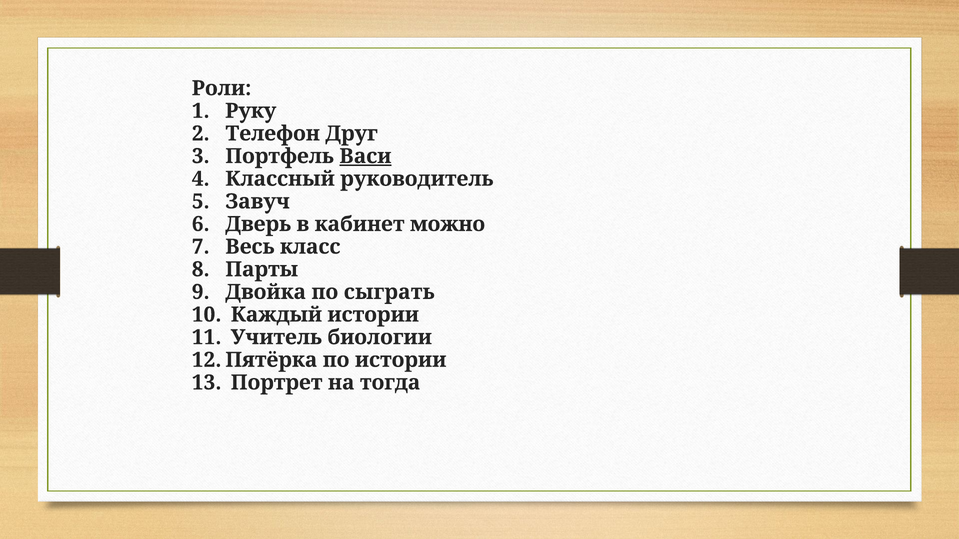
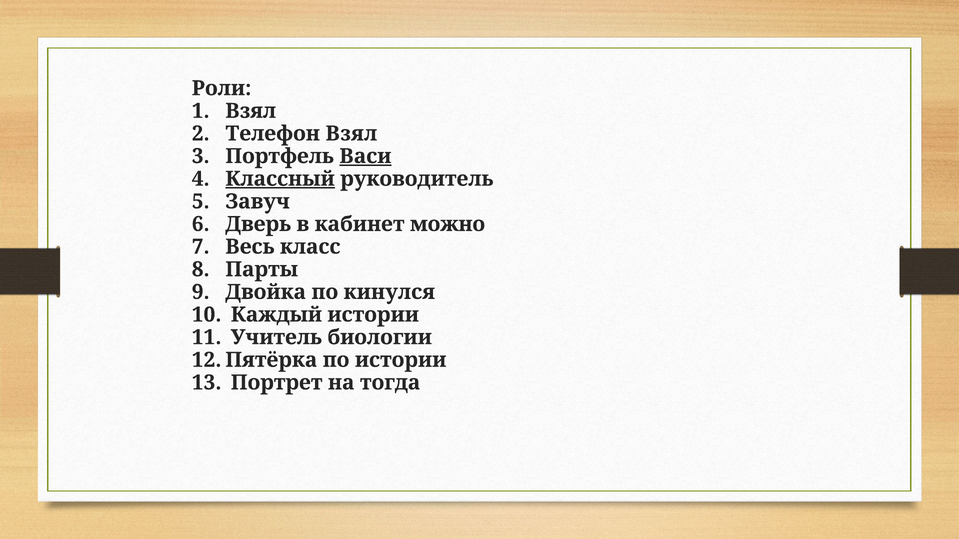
1 Руку: Руку -> Взял
Телефон Друг: Друг -> Взял
Классный underline: none -> present
сыграть: сыграть -> кинулся
